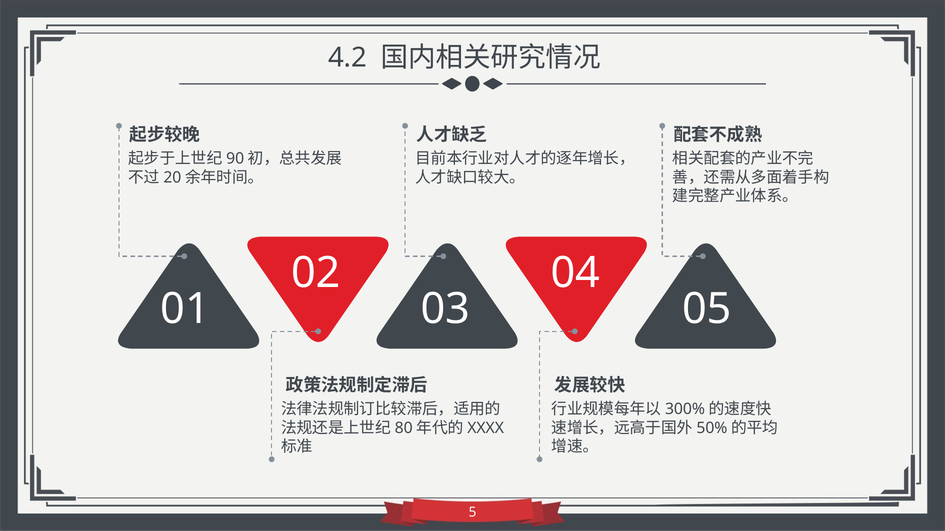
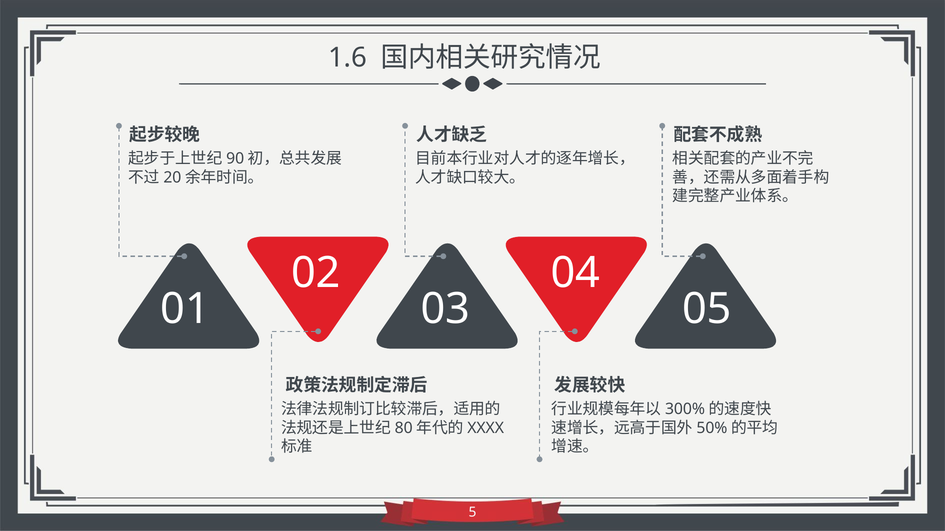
4.2: 4.2 -> 1.6
